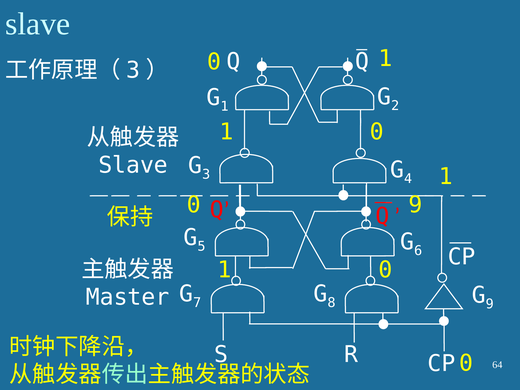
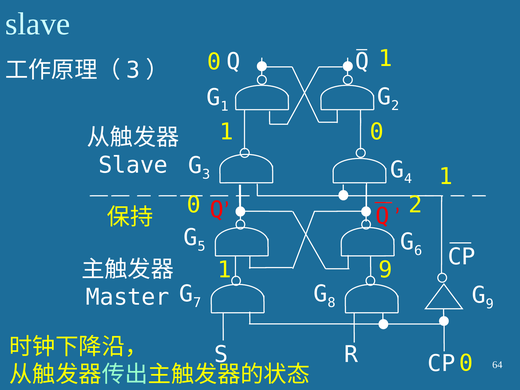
0 9: 9 -> 2
0 at (385, 270): 0 -> 9
